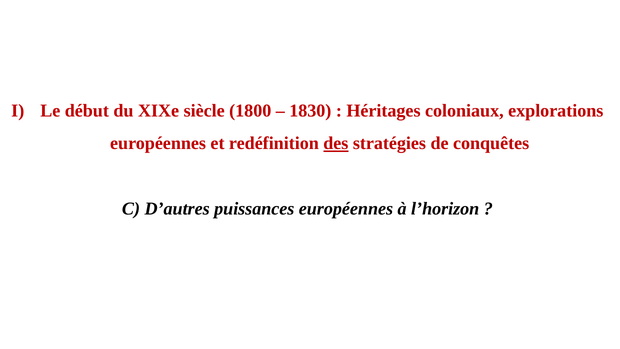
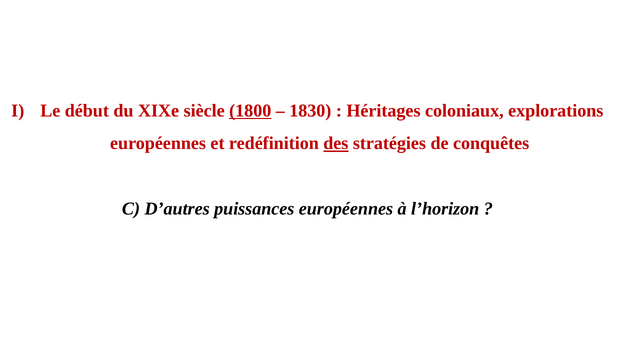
1800 underline: none -> present
